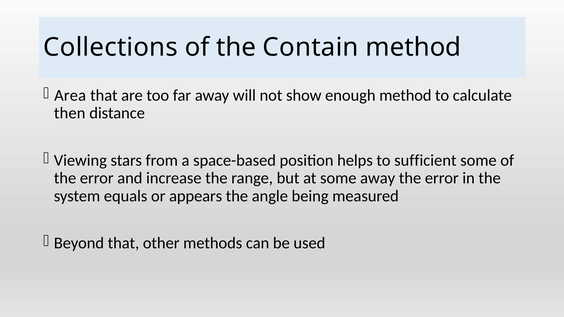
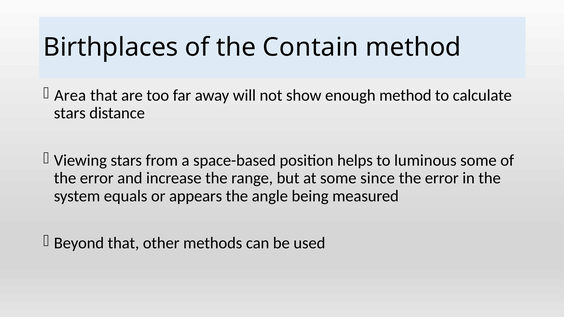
Collections: Collections -> Birthplaces
then at (70, 113): then -> stars
sufficient: sufficient -> luminous
some away: away -> since
